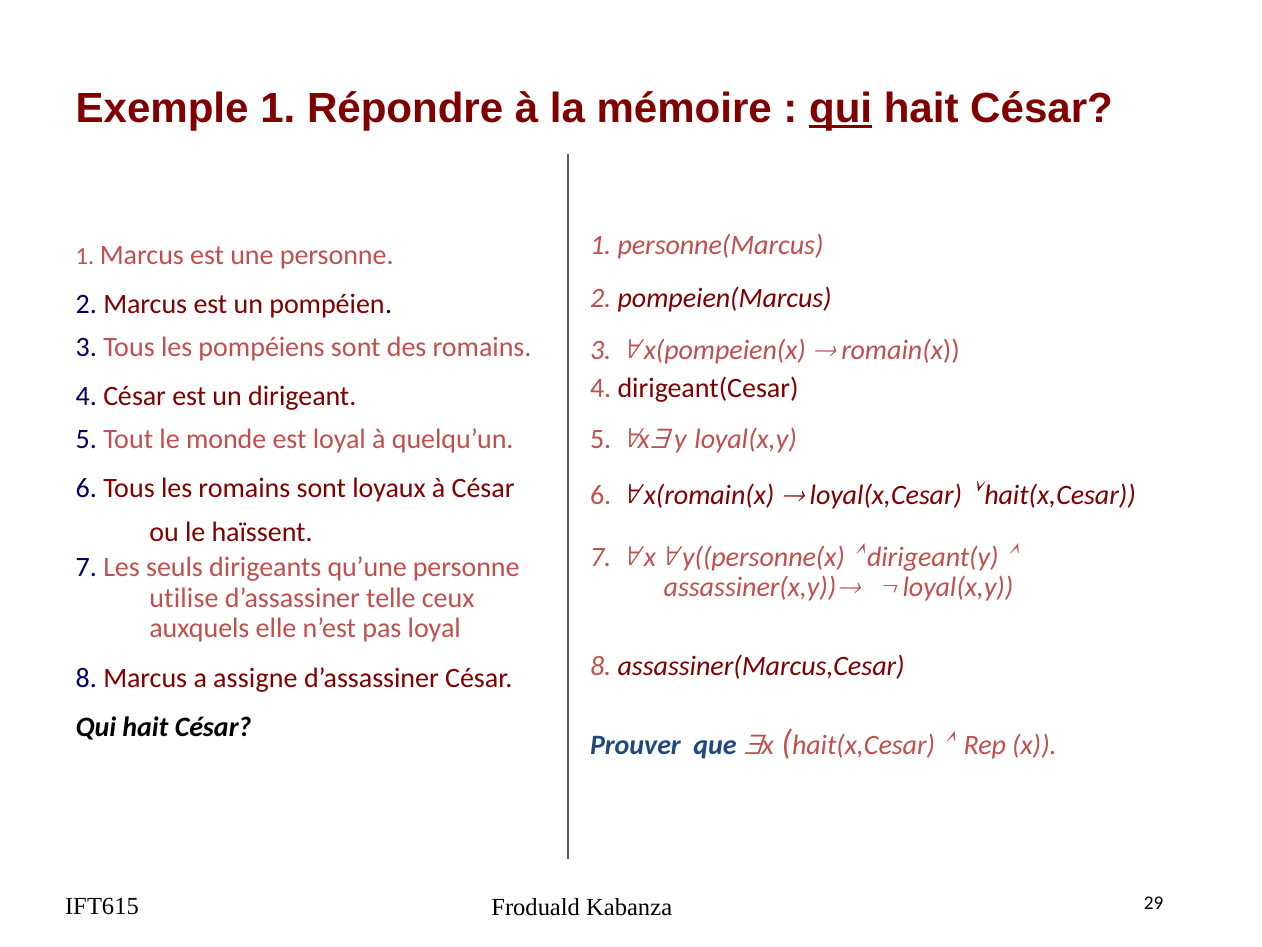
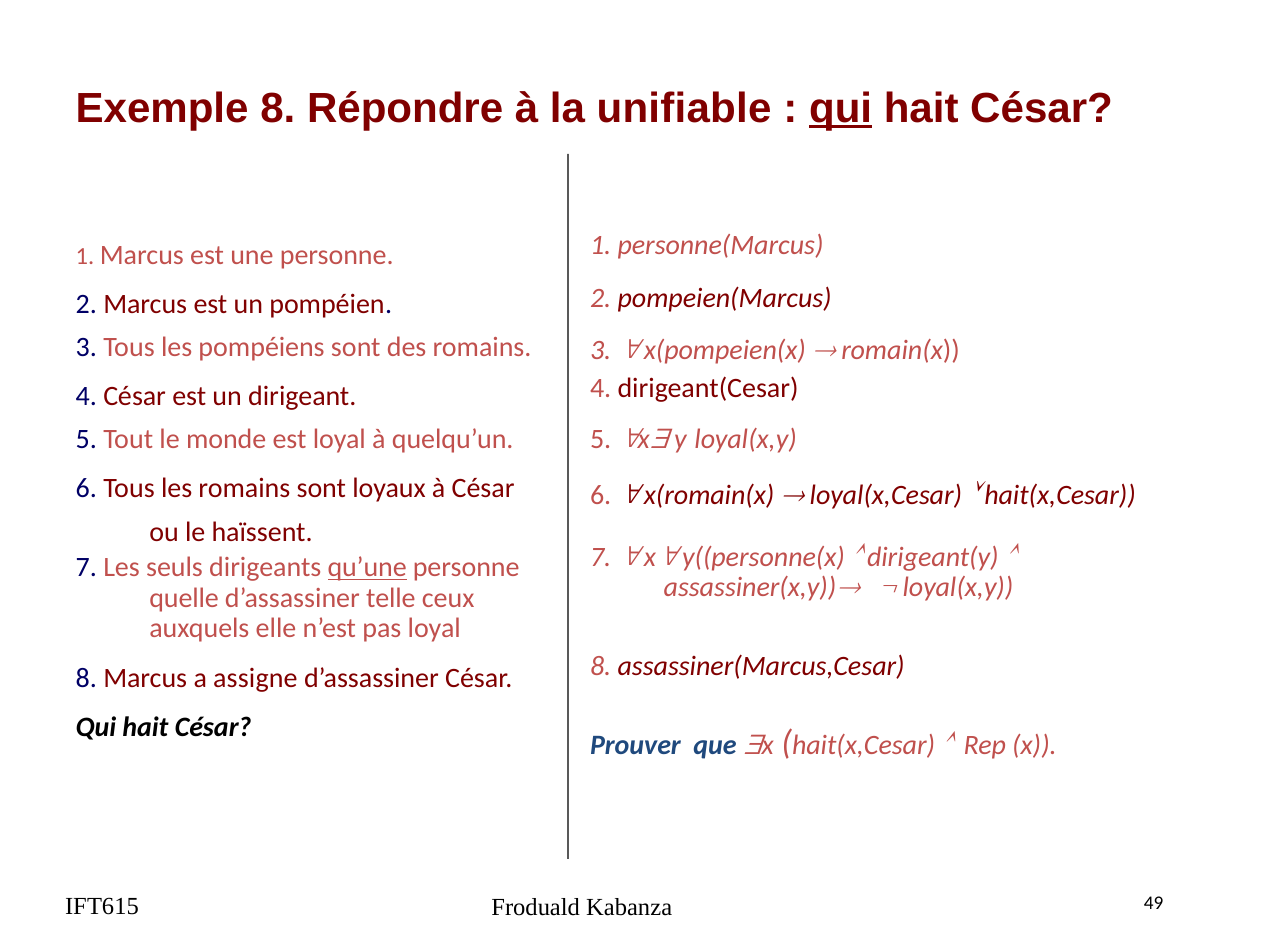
Exemple 1: 1 -> 8
mémoire: mémoire -> unifiable
qu’une underline: none -> present
utilise: utilise -> quelle
29: 29 -> 49
